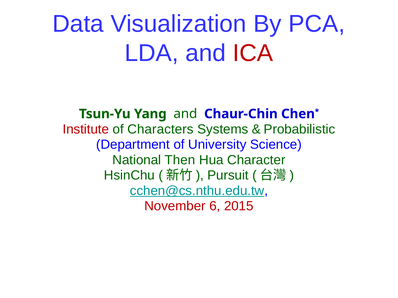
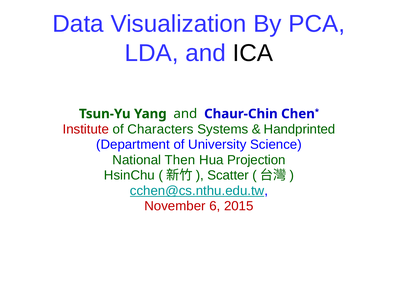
ICA colour: red -> black
Probabilistic: Probabilistic -> Handprinted
Character: Character -> Projection
Pursuit: Pursuit -> Scatter
